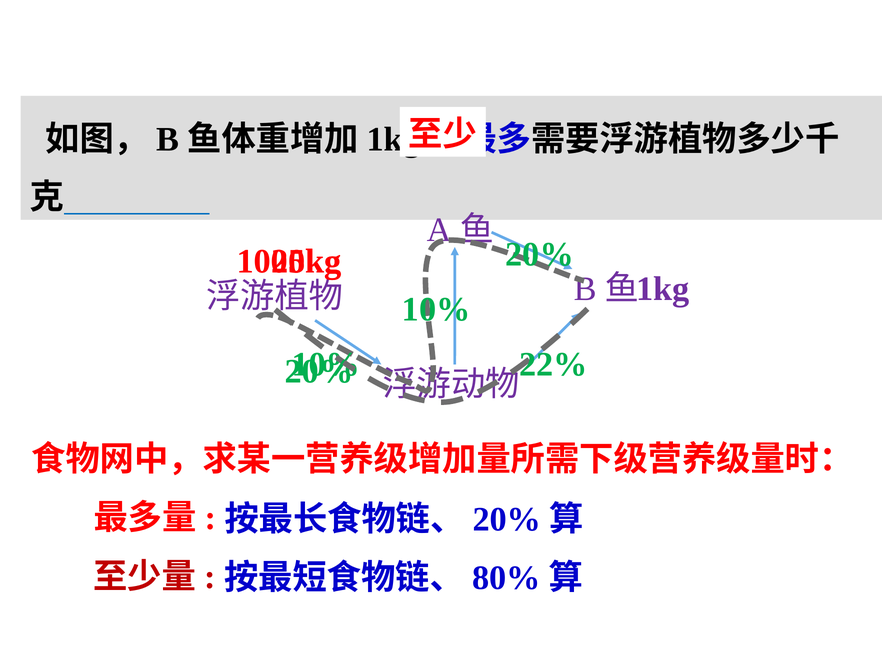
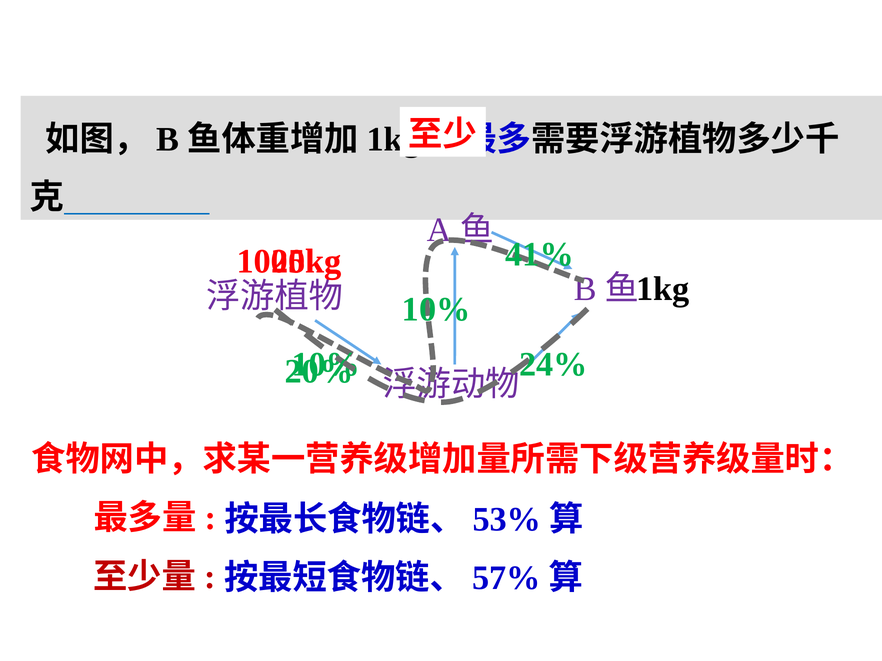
20% at (540, 255): 20% -> 41%
1kg at (663, 289) colour: purple -> black
22%: 22% -> 24%
20% at (507, 520): 20% -> 53%
80%: 80% -> 57%
